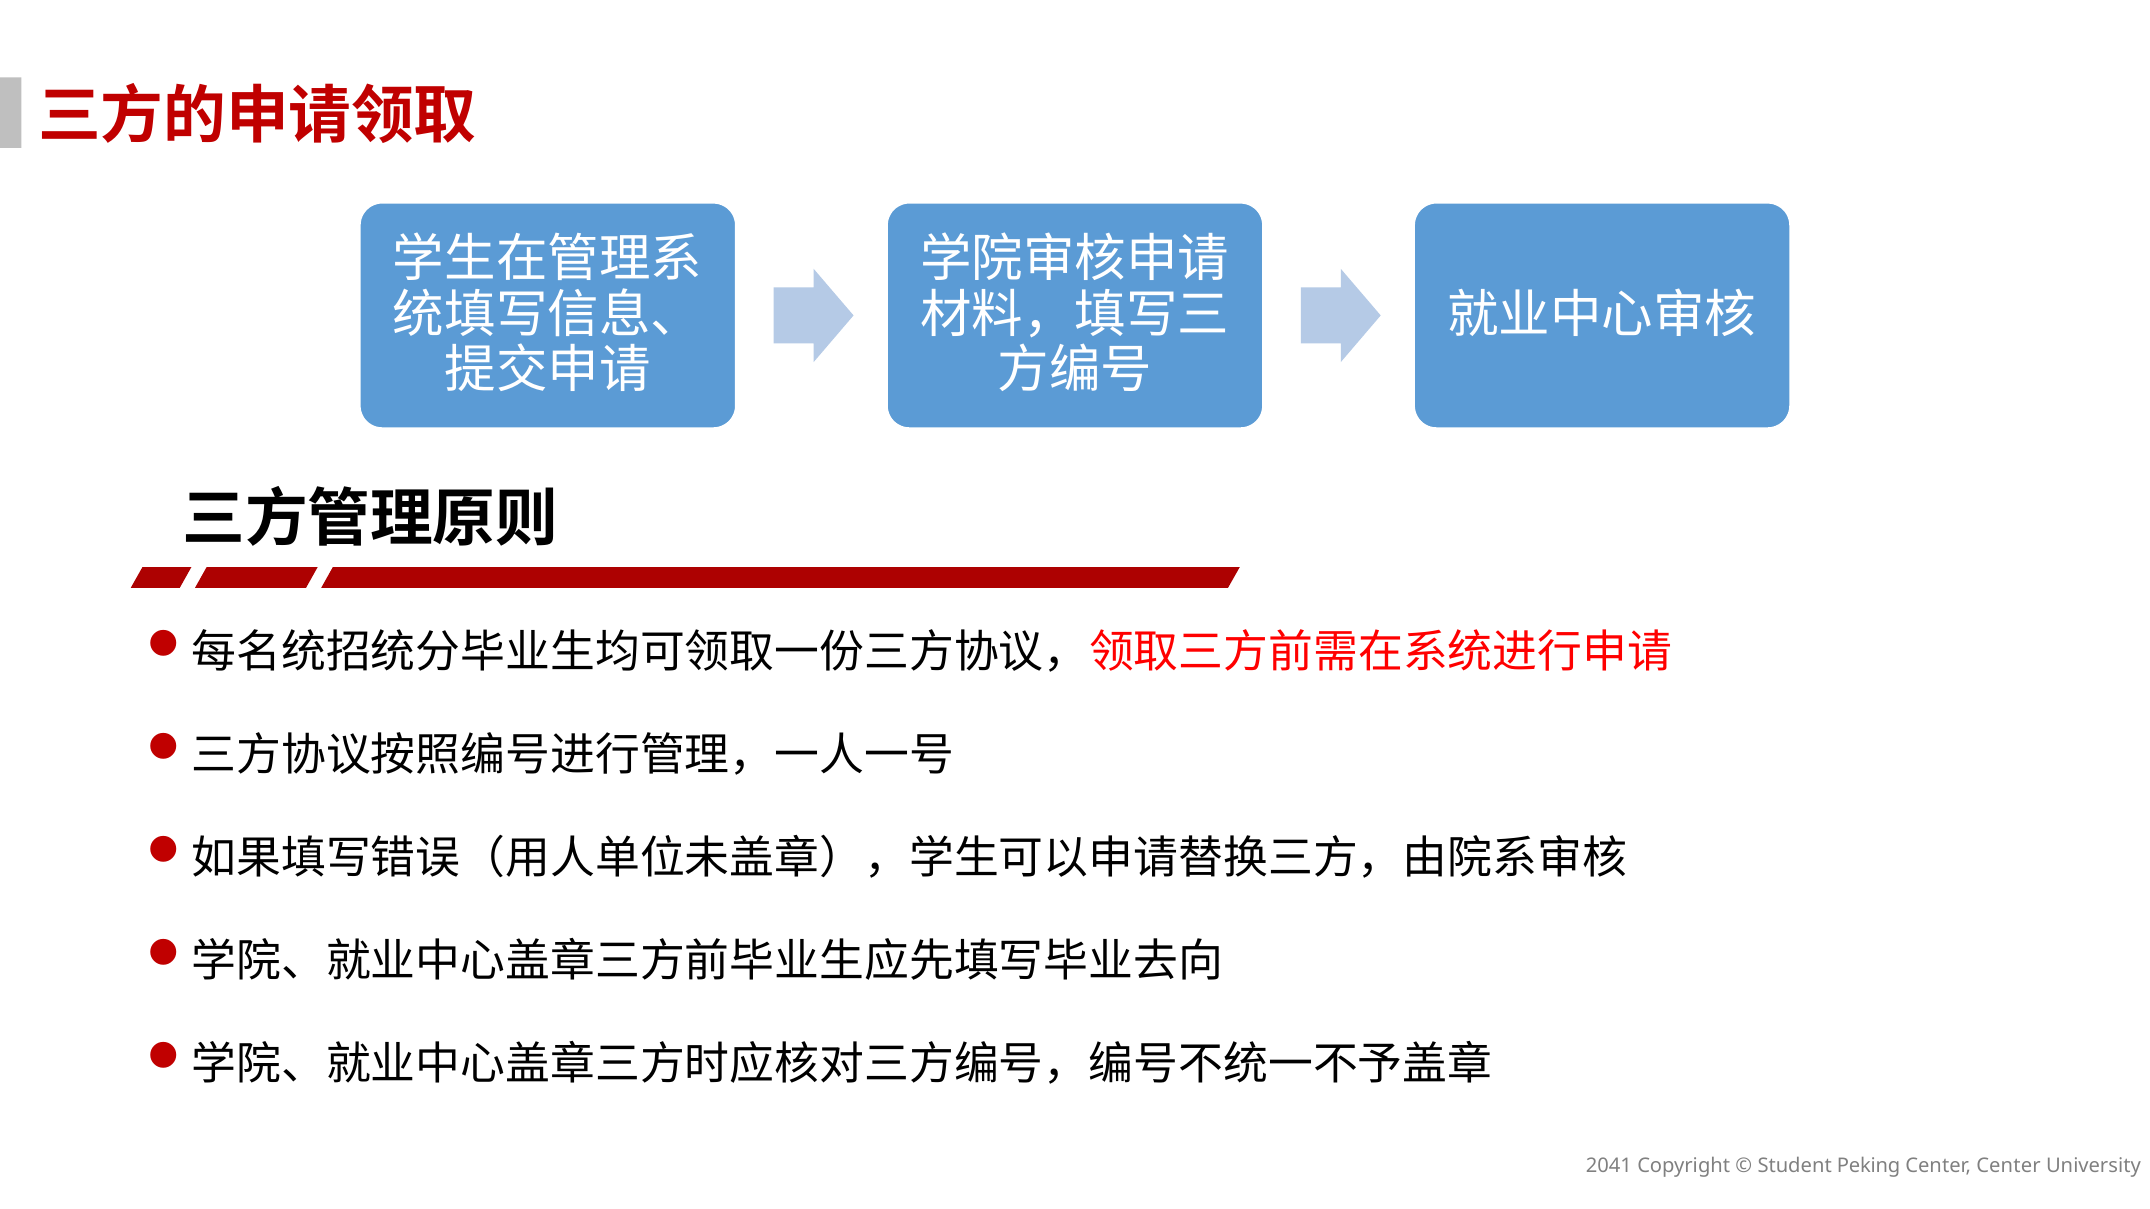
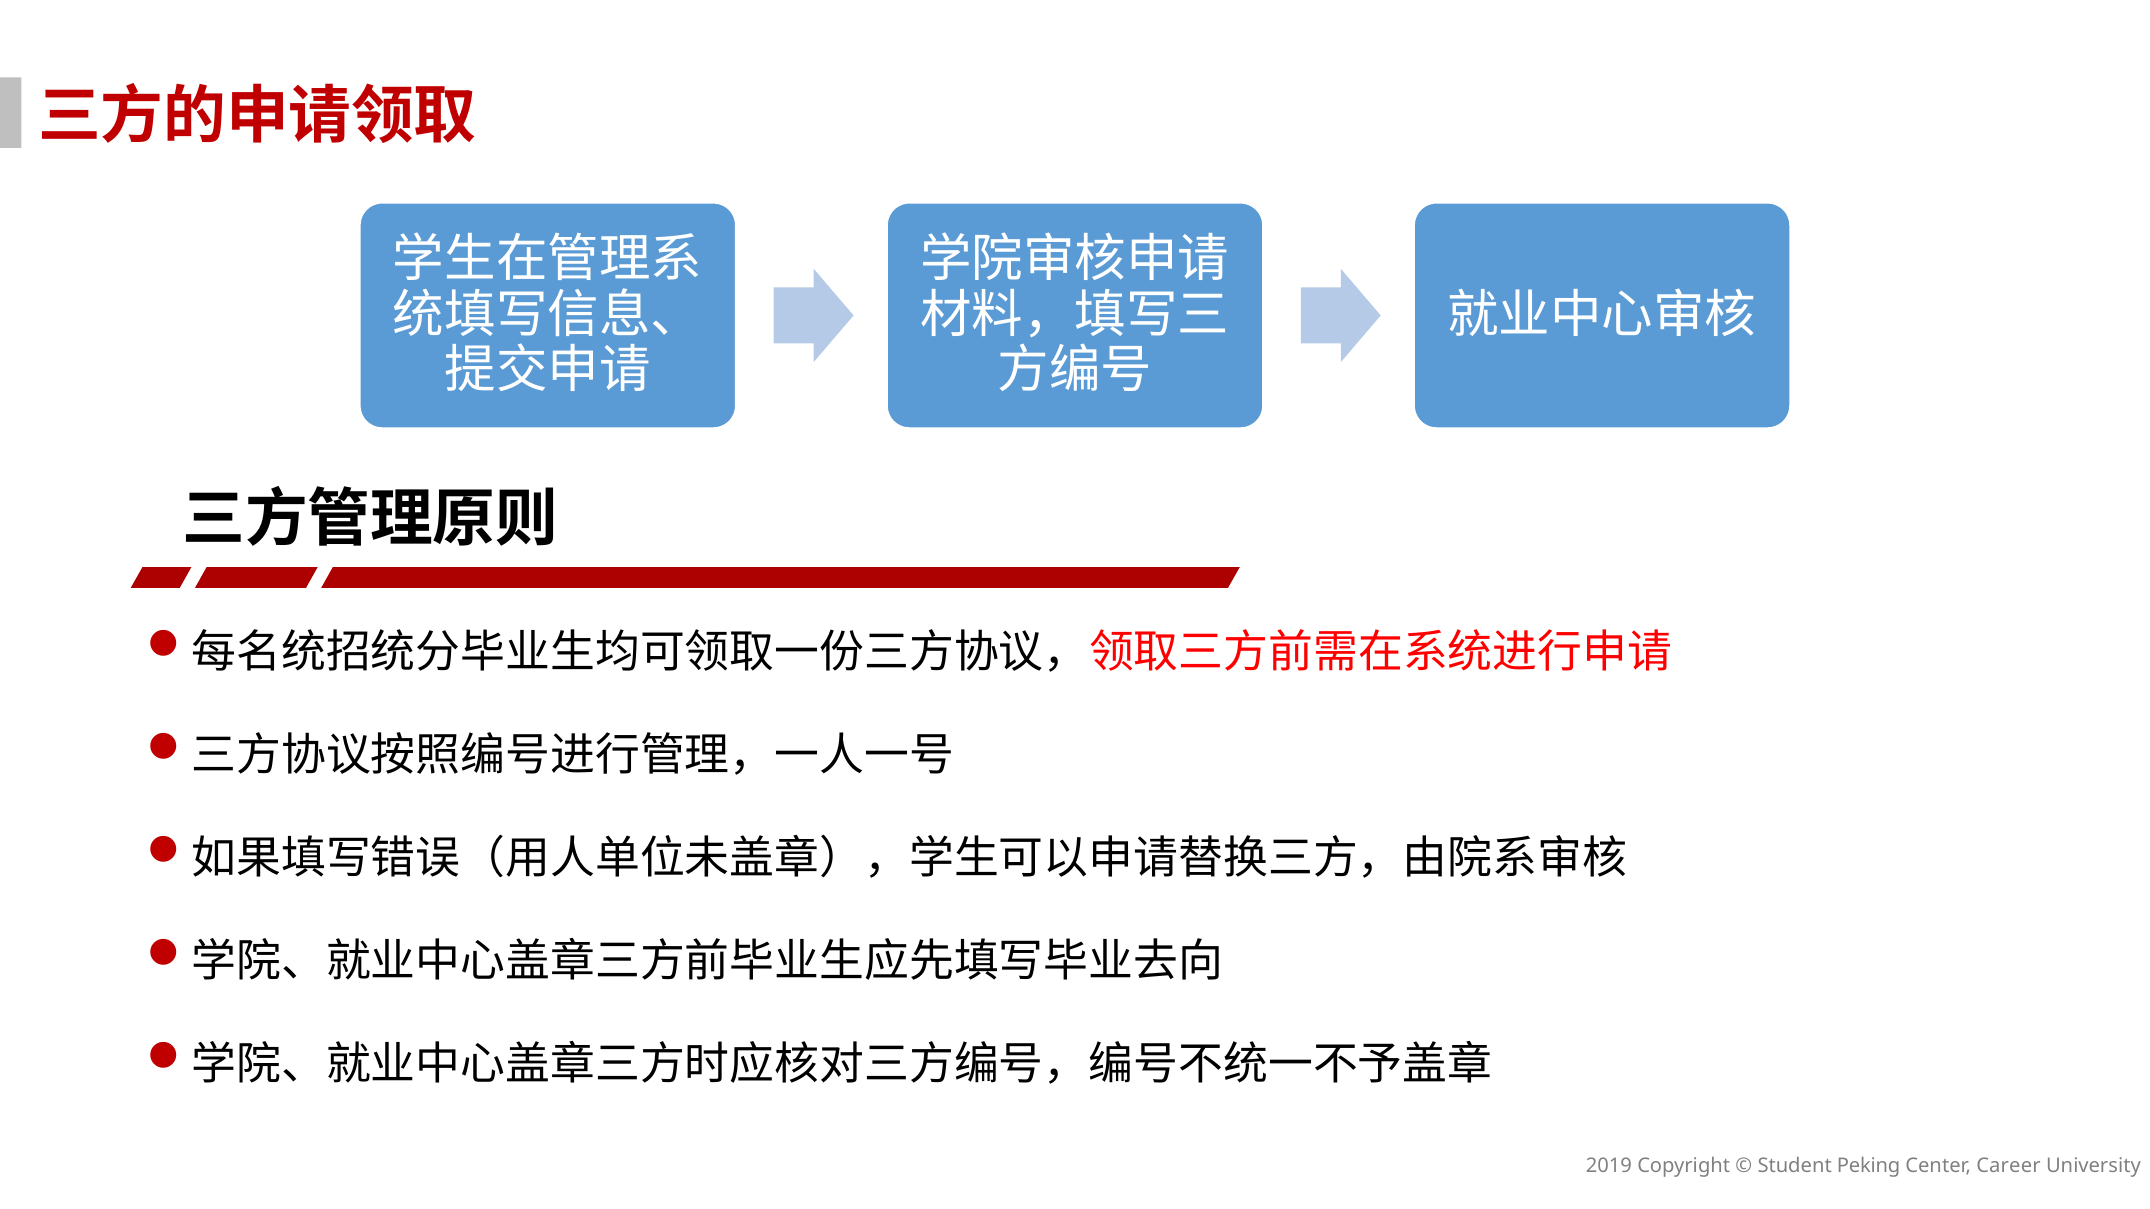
2041: 2041 -> 2019
Center Center: Center -> Career
